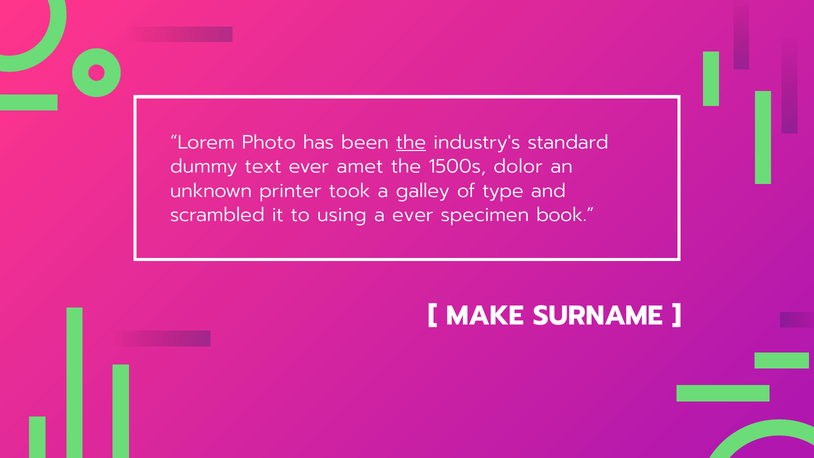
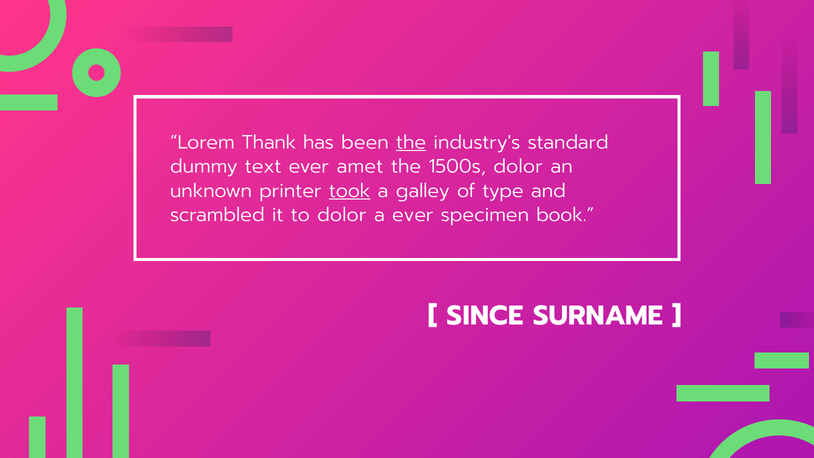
Photo: Photo -> Thank
took underline: none -> present
to using: using -> dolor
MAKE: MAKE -> SINCE
